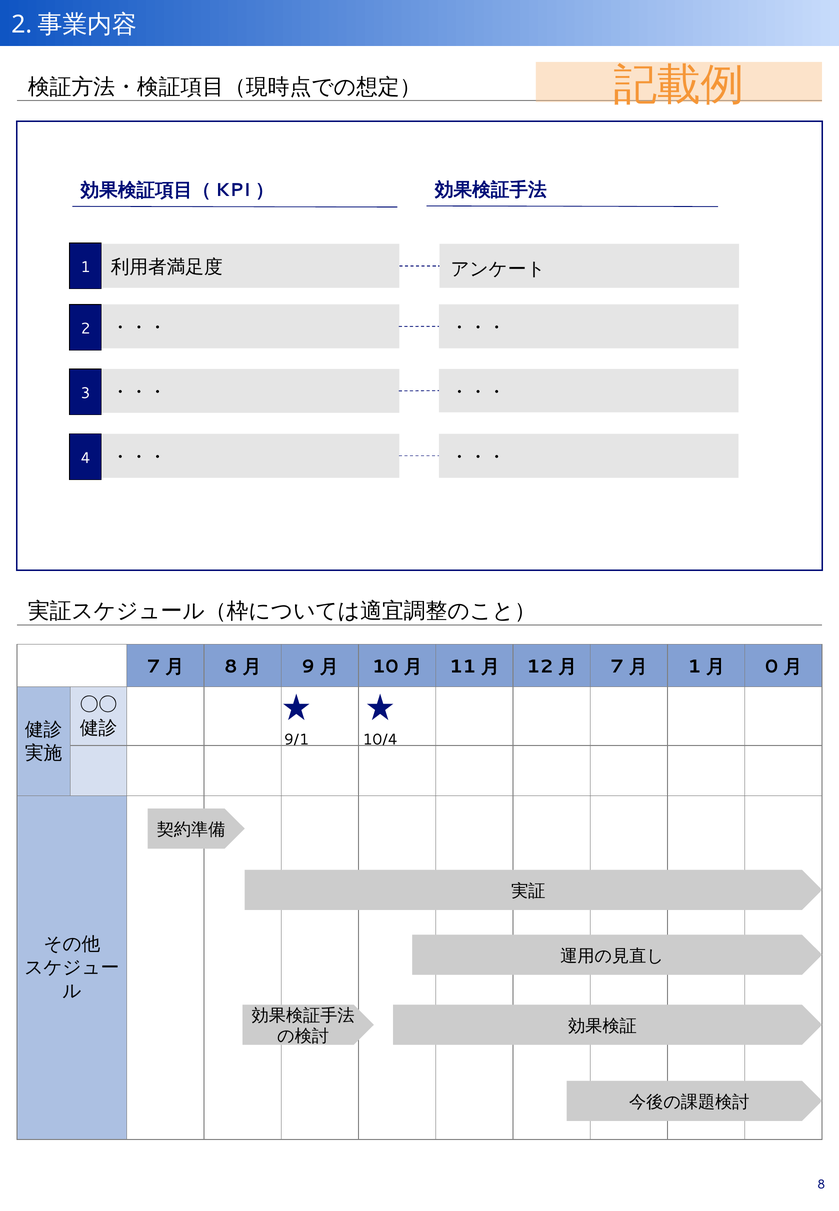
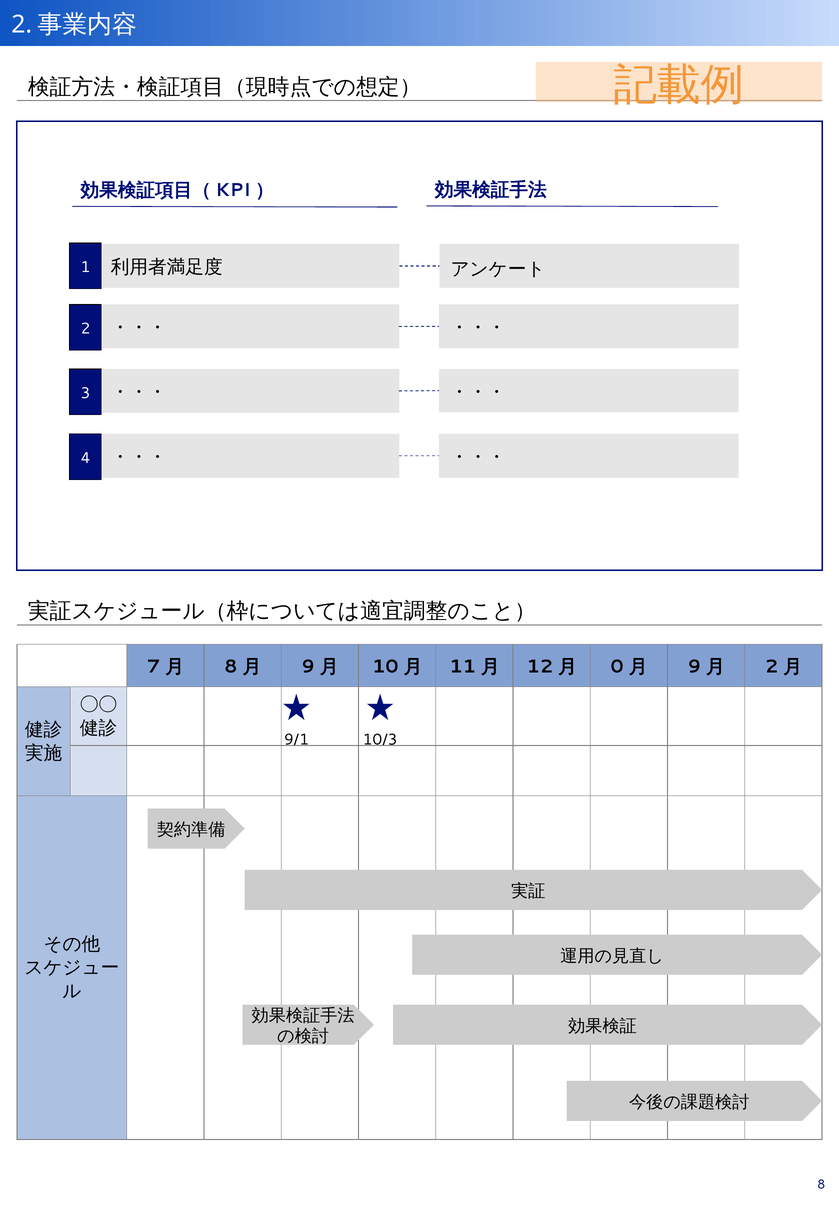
7 at (617, 667): 7 -> 0
1 at (694, 667): 1 -> 9
0 at (772, 667): 0 -> 2
10/4: 10/4 -> 10/3
